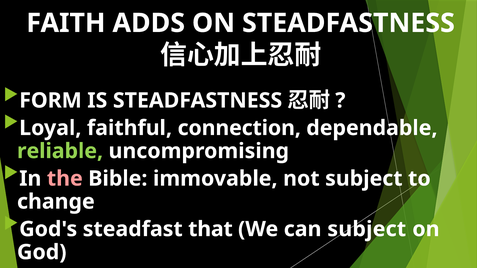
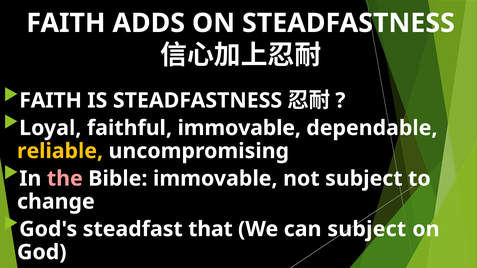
FORM at (50, 101): FORM -> FAITH
faithful connection: connection -> immovable
reliable colour: light green -> yellow
